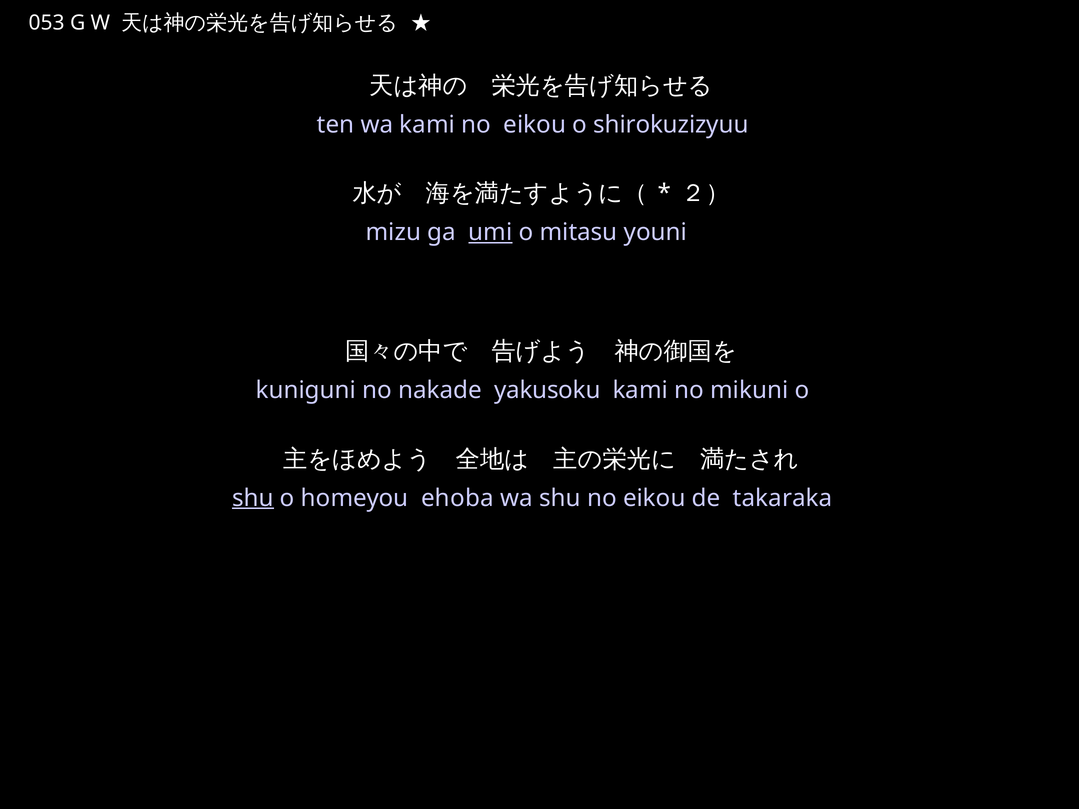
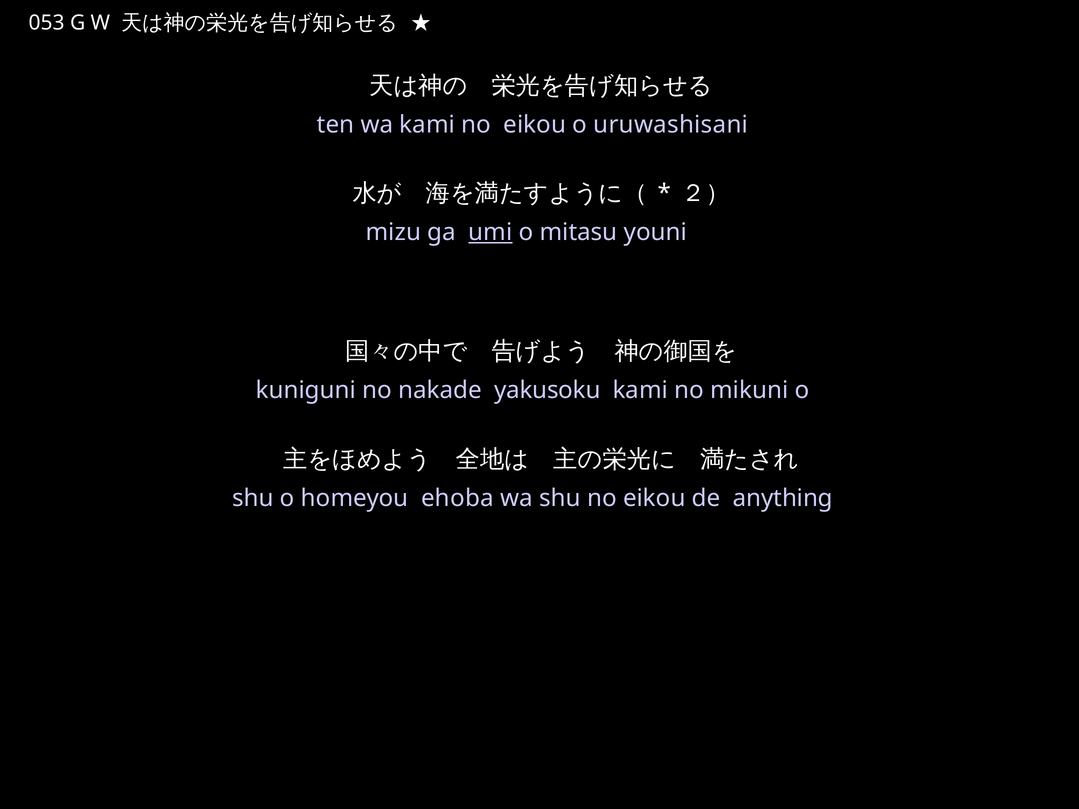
shirokuzizyuu: shirokuzizyuu -> uruwashisani
shu at (253, 498) underline: present -> none
takaraka: takaraka -> anything
